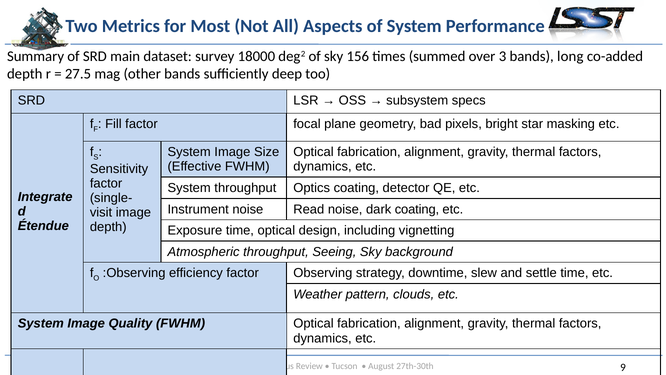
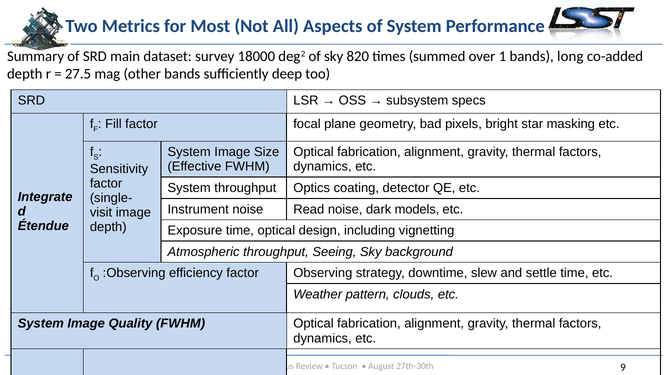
156: 156 -> 820
3: 3 -> 1
dark coating: coating -> models
